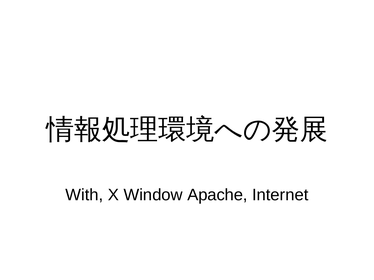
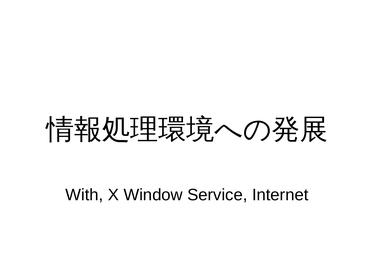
Apache: Apache -> Service
